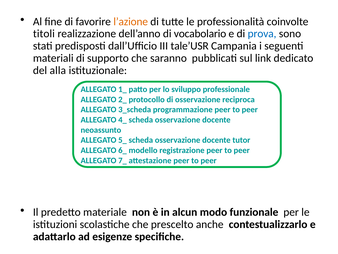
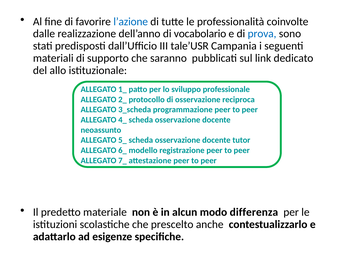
l’azione colour: orange -> blue
titoli: titoli -> dalle
alla: alla -> allo
funzionale: funzionale -> differenza
